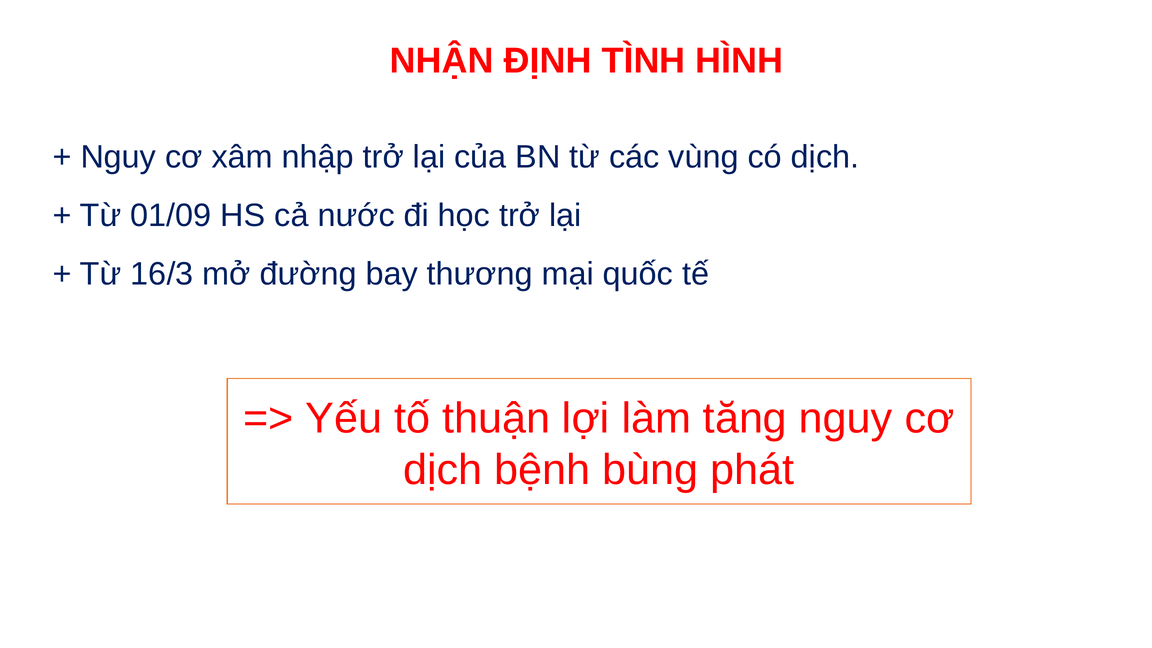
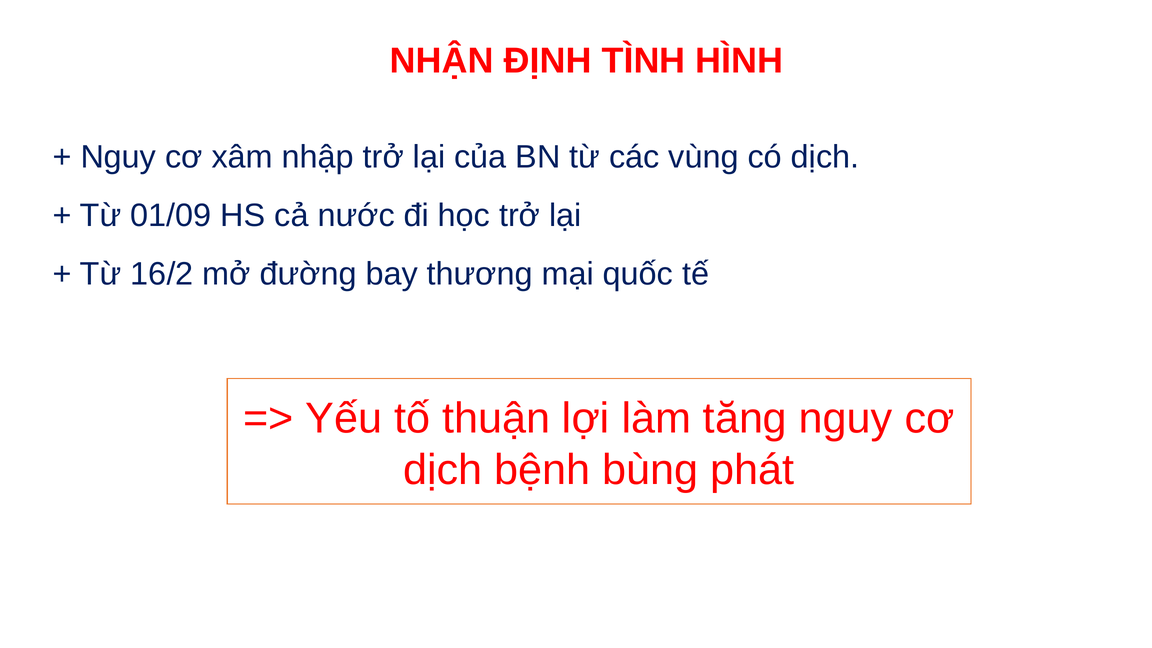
16/3: 16/3 -> 16/2
